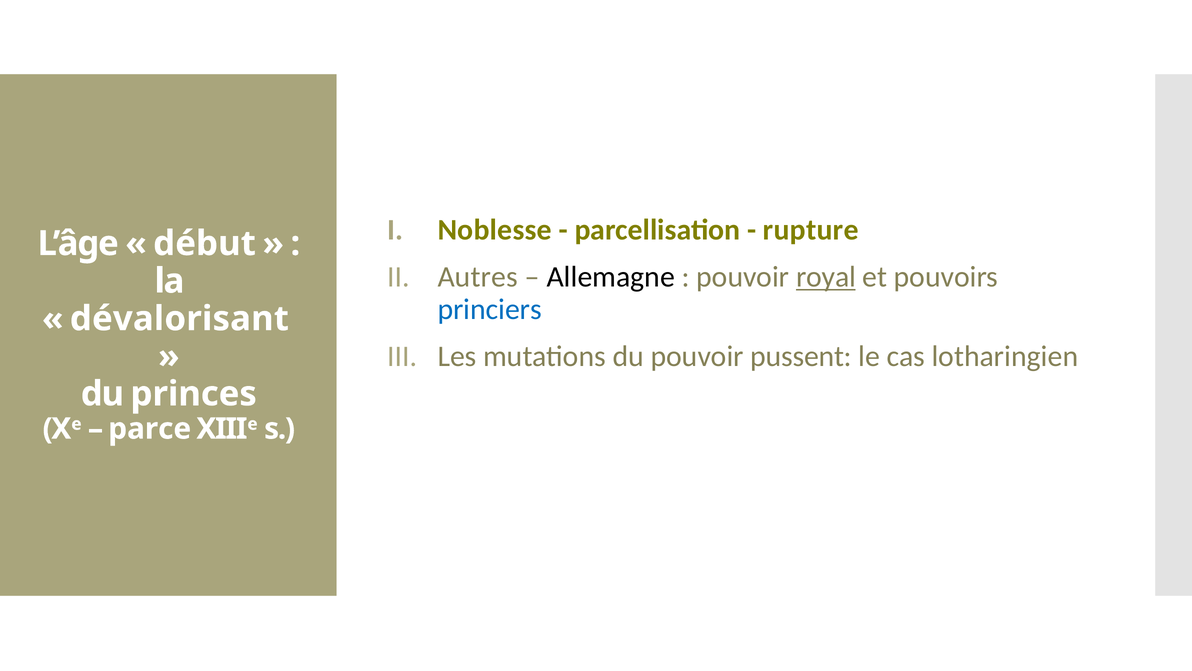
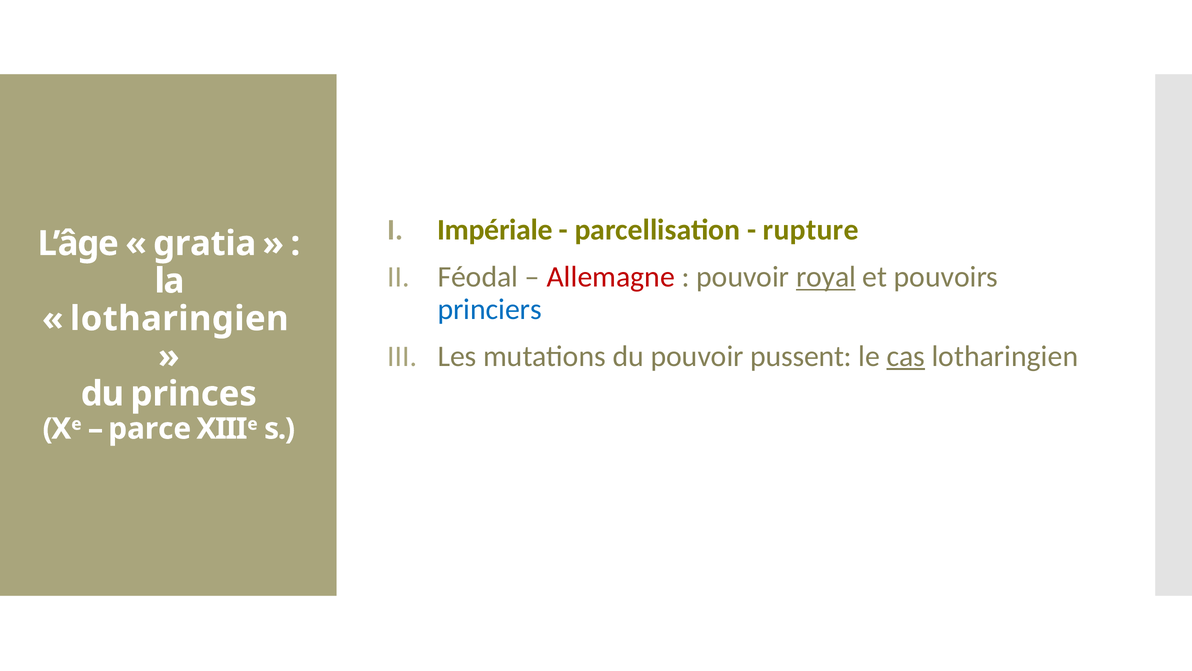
Noblesse: Noblesse -> Impériale
début: début -> gratia
Autres: Autres -> Féodal
Allemagne colour: black -> red
dévalorisant at (179, 318): dévalorisant -> lotharingien
cas underline: none -> present
